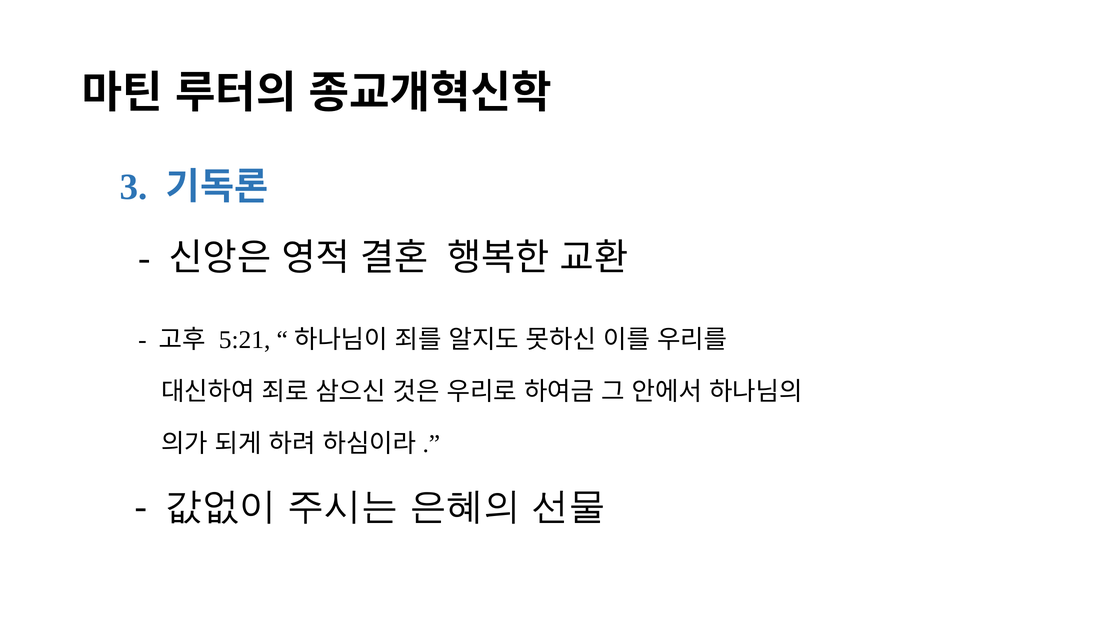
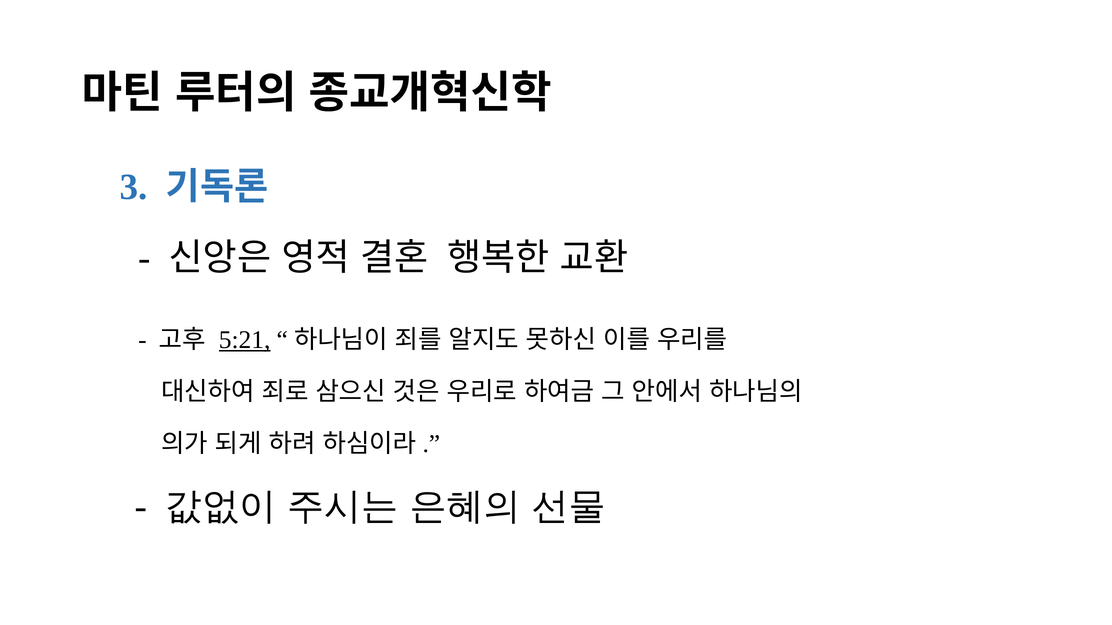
5:21 underline: none -> present
